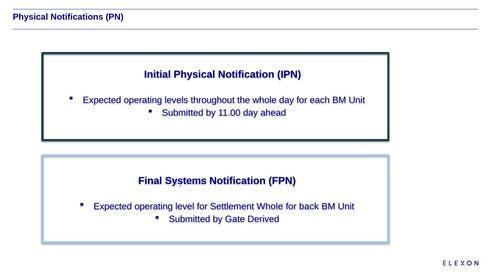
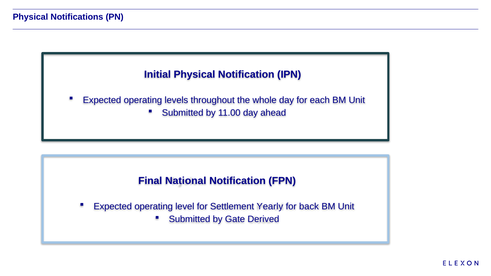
Systems: Systems -> National
Settlement Whole: Whole -> Yearly
